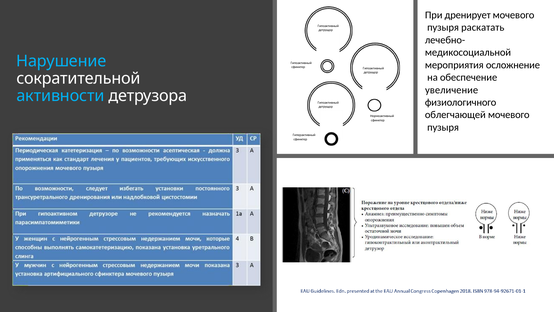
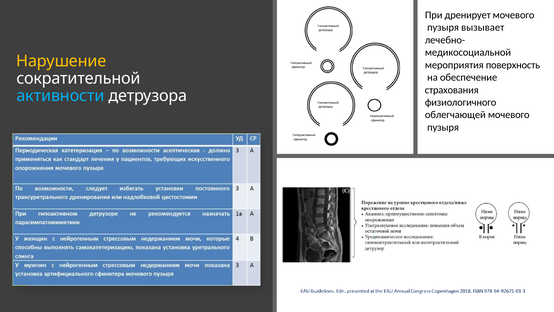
раскатать: раскатать -> вызывает
Нарушение colour: light blue -> yellow
осложнение: осложнение -> поверхность
увеличение: увеличение -> страхования
